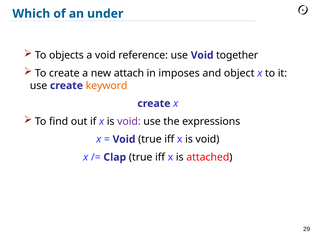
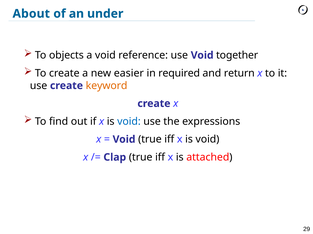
Which: Which -> About
attach: attach -> easier
imposes: imposes -> required
object: object -> return
void at (129, 122) colour: purple -> blue
